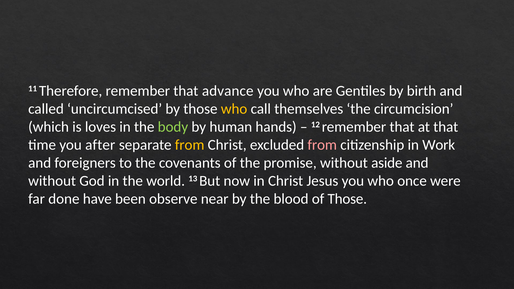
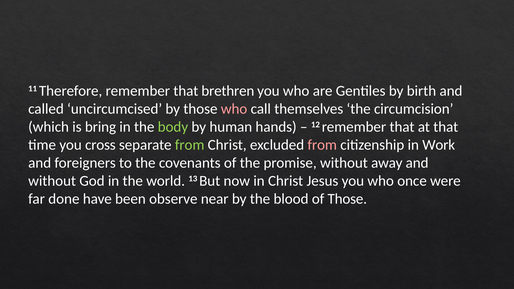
advance: advance -> brethren
who at (234, 109) colour: yellow -> pink
loves: loves -> bring
after: after -> cross
from at (190, 145) colour: yellow -> light green
aside: aside -> away
